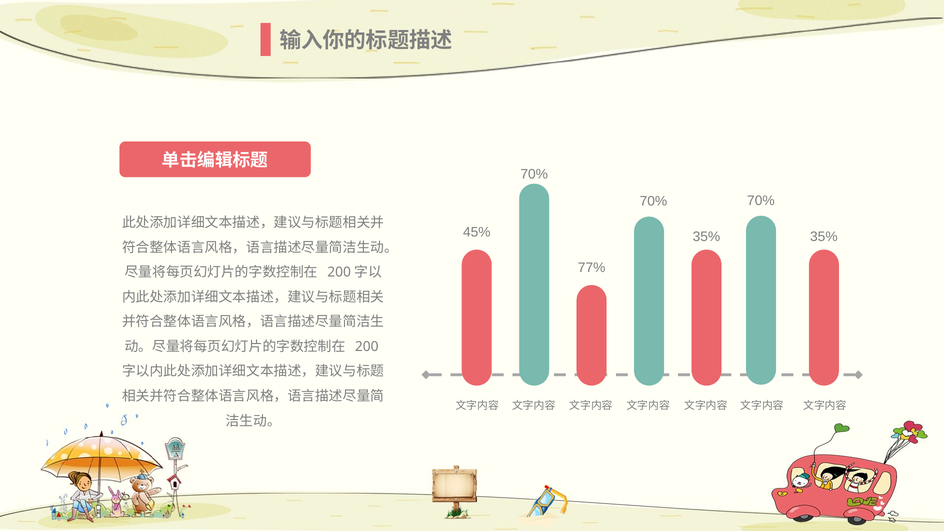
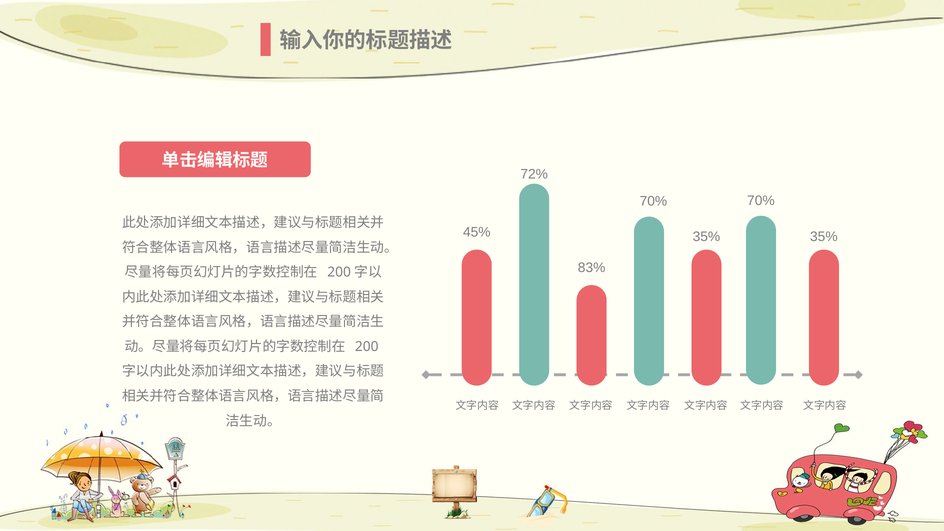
70% at (534, 174): 70% -> 72%
77%: 77% -> 83%
